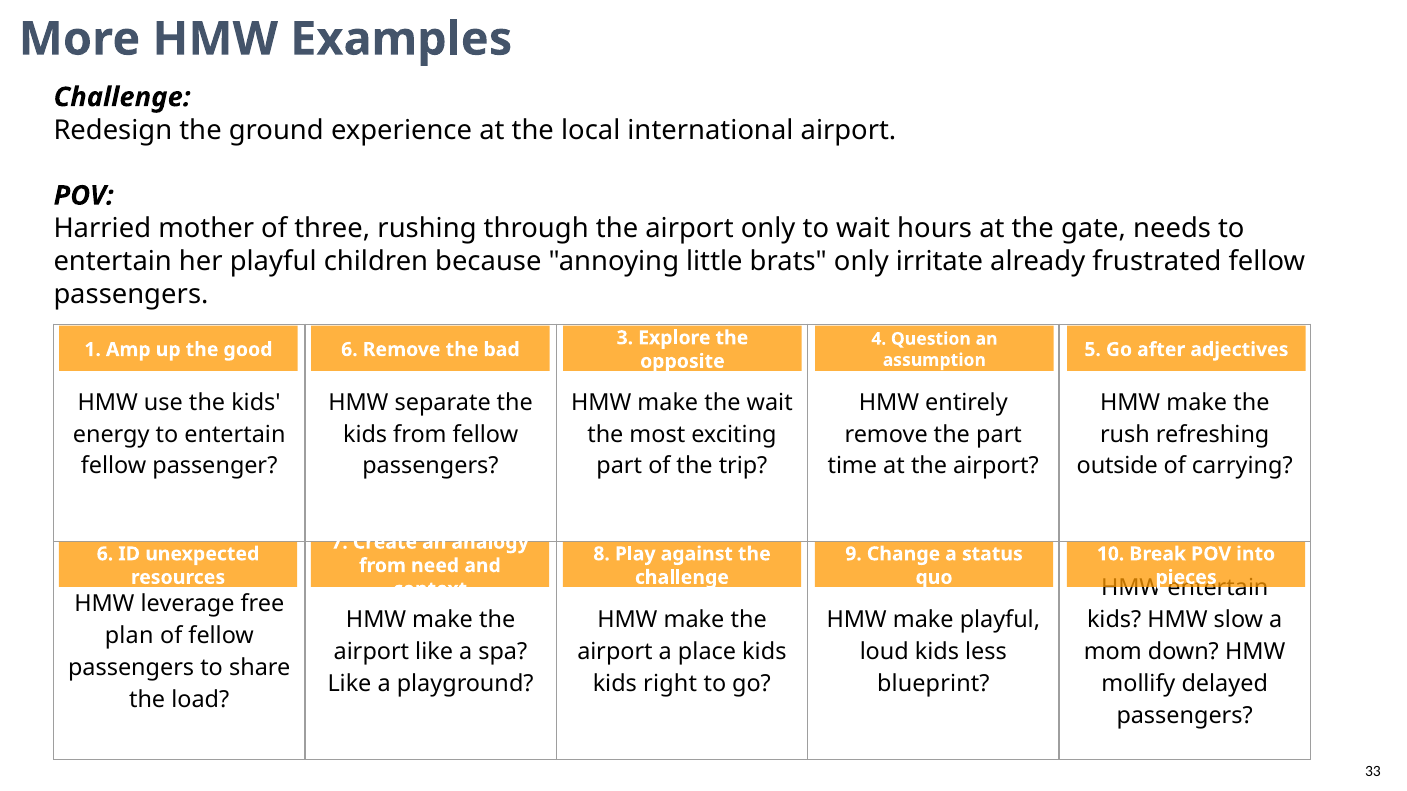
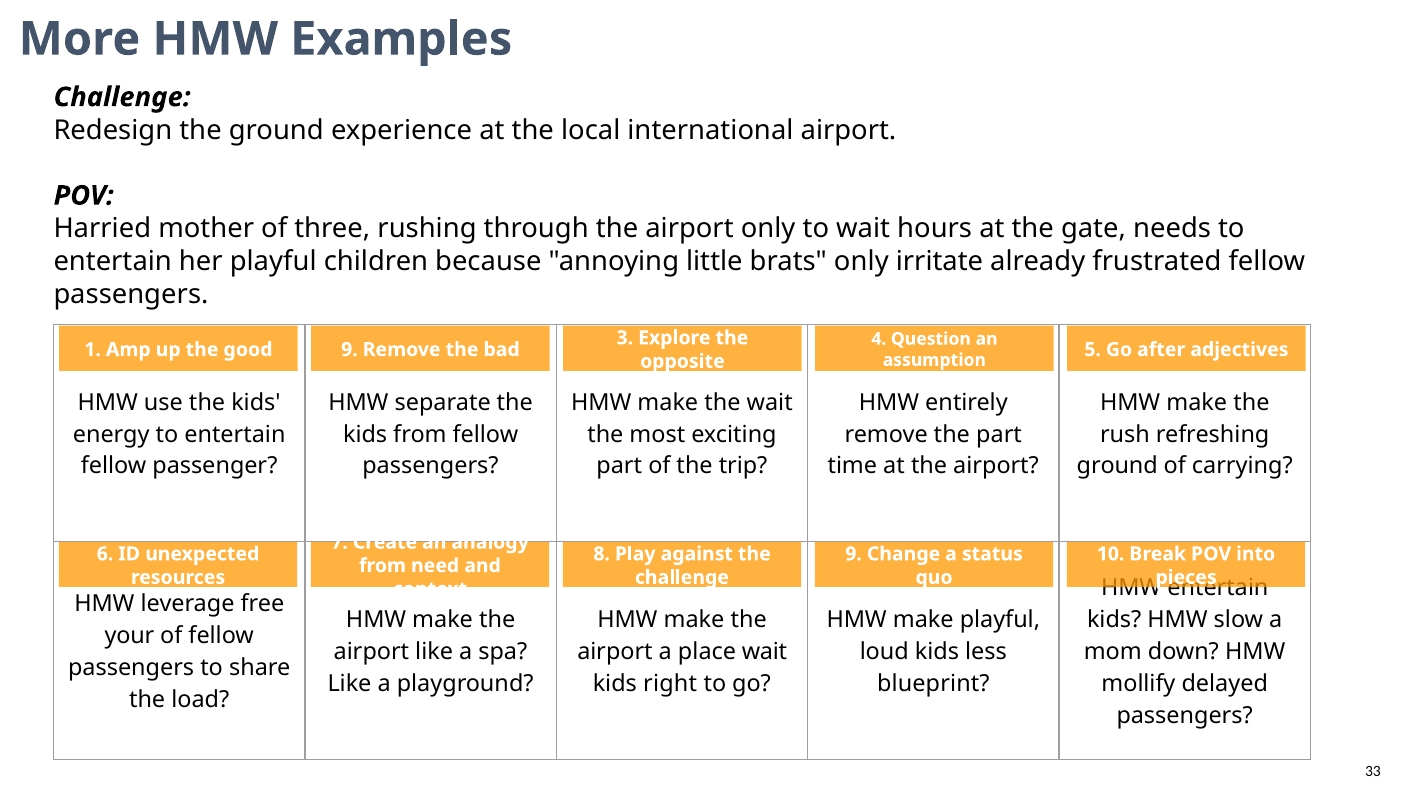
good 6: 6 -> 9
outside at (1117, 466): outside -> ground
plan: plan -> your
place kids: kids -> wait
